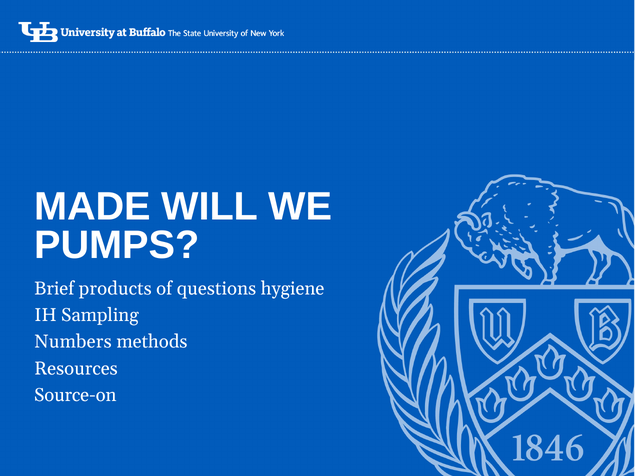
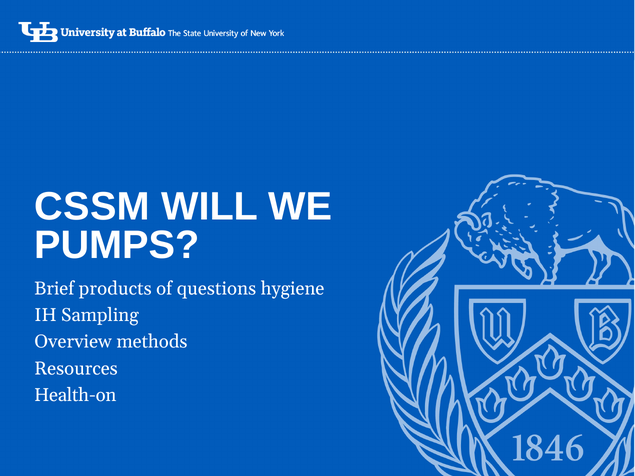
MADE: MADE -> CSSM
Numbers: Numbers -> Overview
Source-on: Source-on -> Health-on
